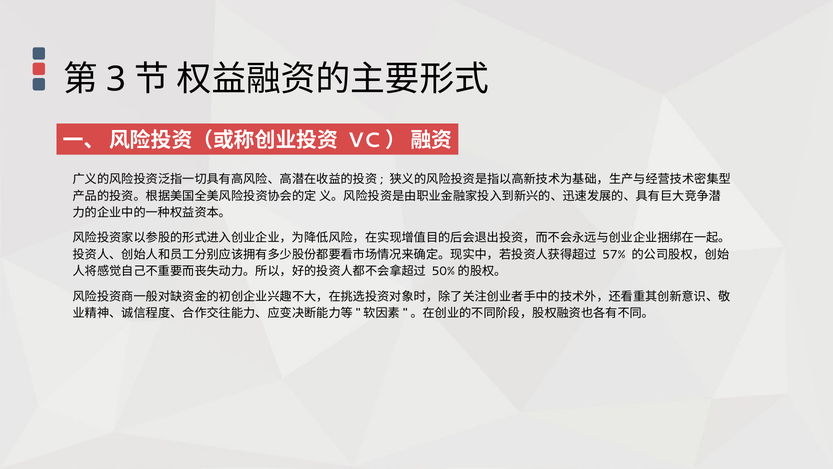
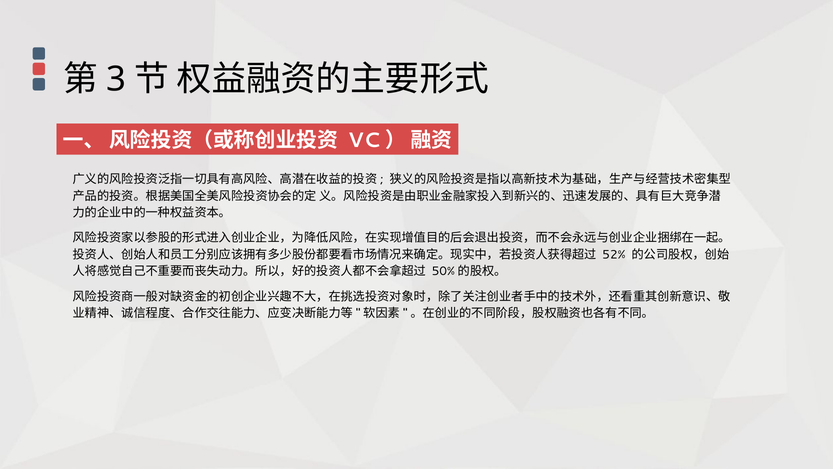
57%: 57% -> 52%
